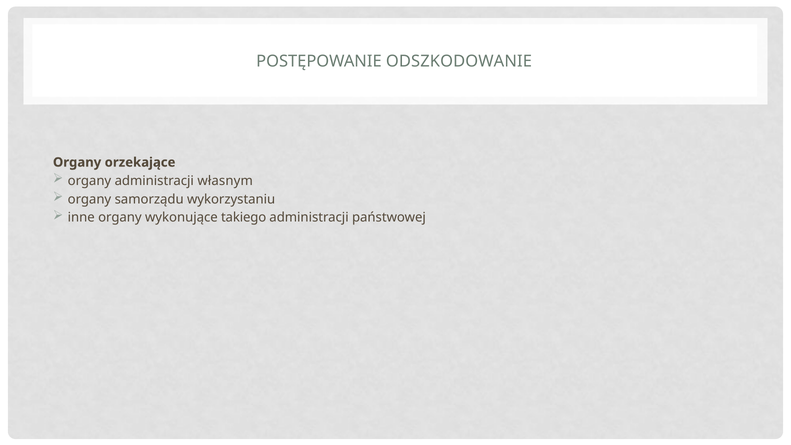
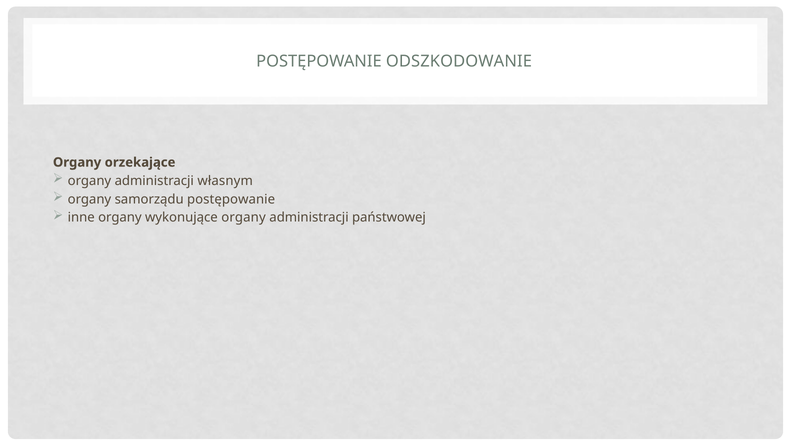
samorządu wykorzystaniu: wykorzystaniu -> postępowanie
wykonujące takiego: takiego -> organy
